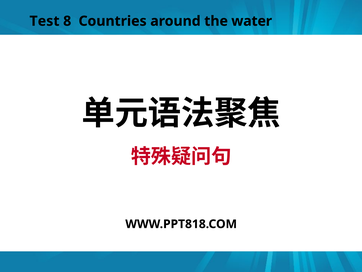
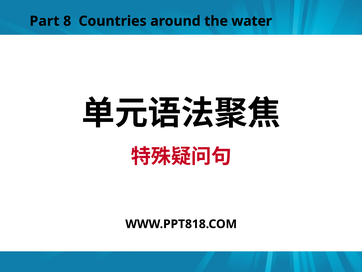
Test: Test -> Part
